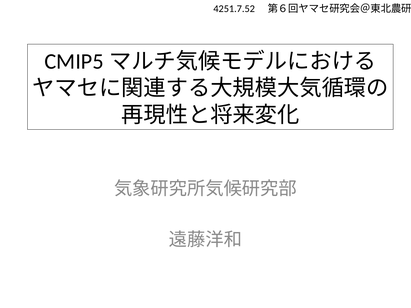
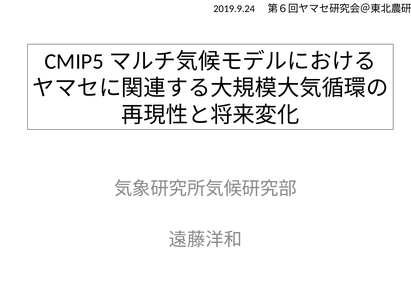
4251.7.52: 4251.7.52 -> 2019.9.24
